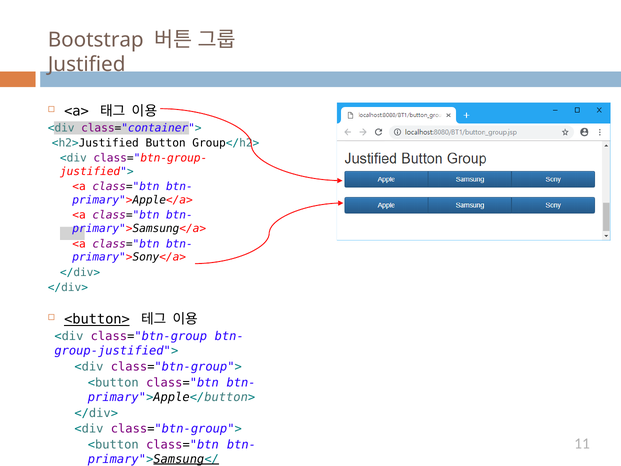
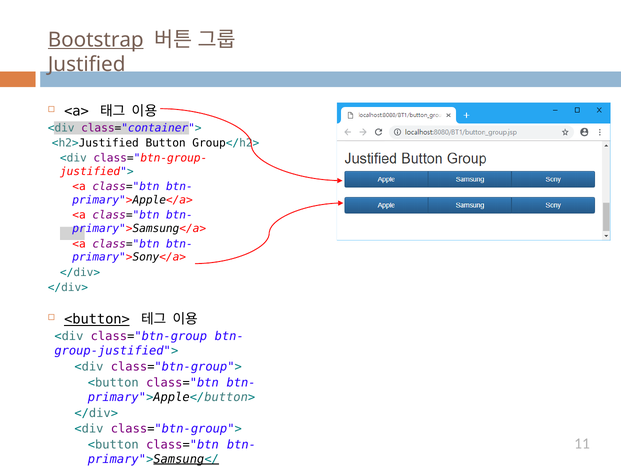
Bootstrap underline: none -> present
